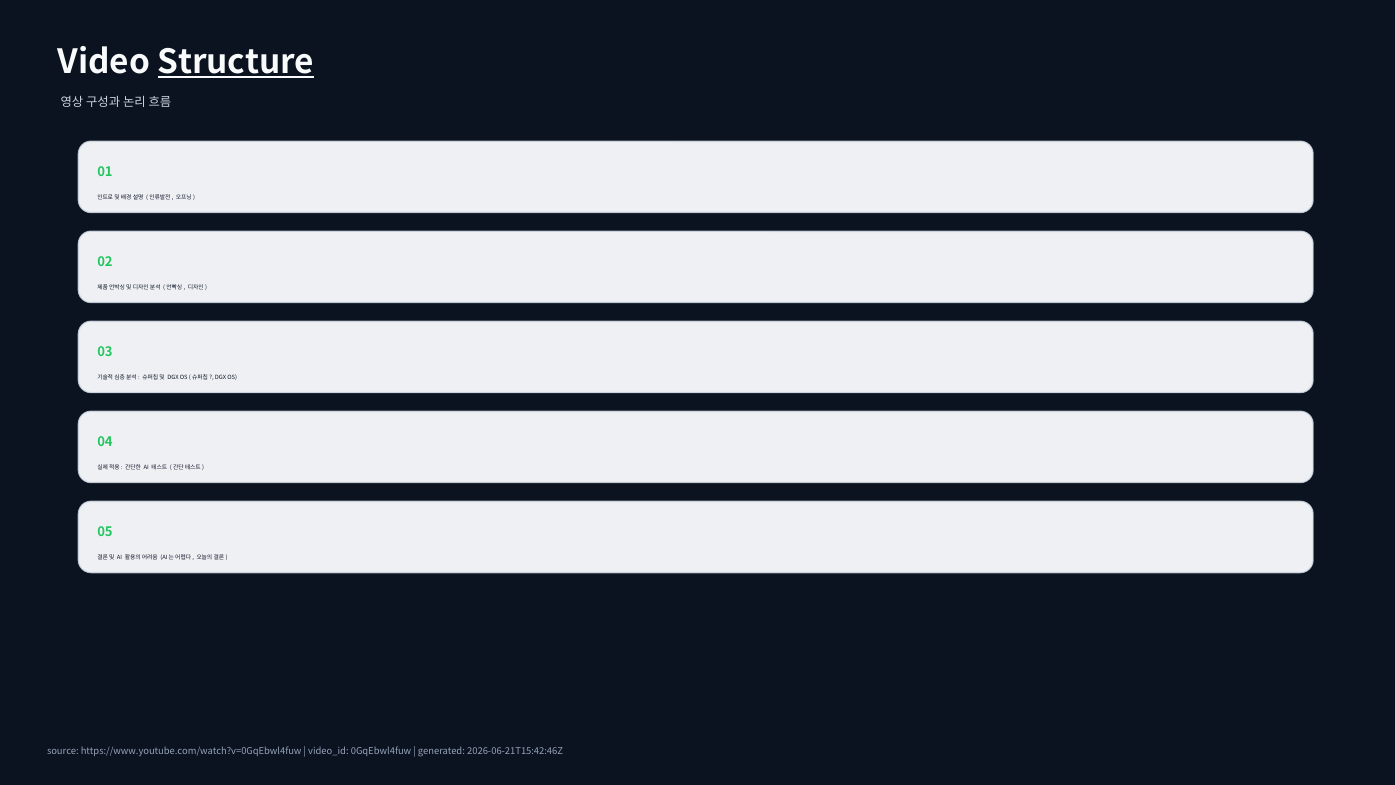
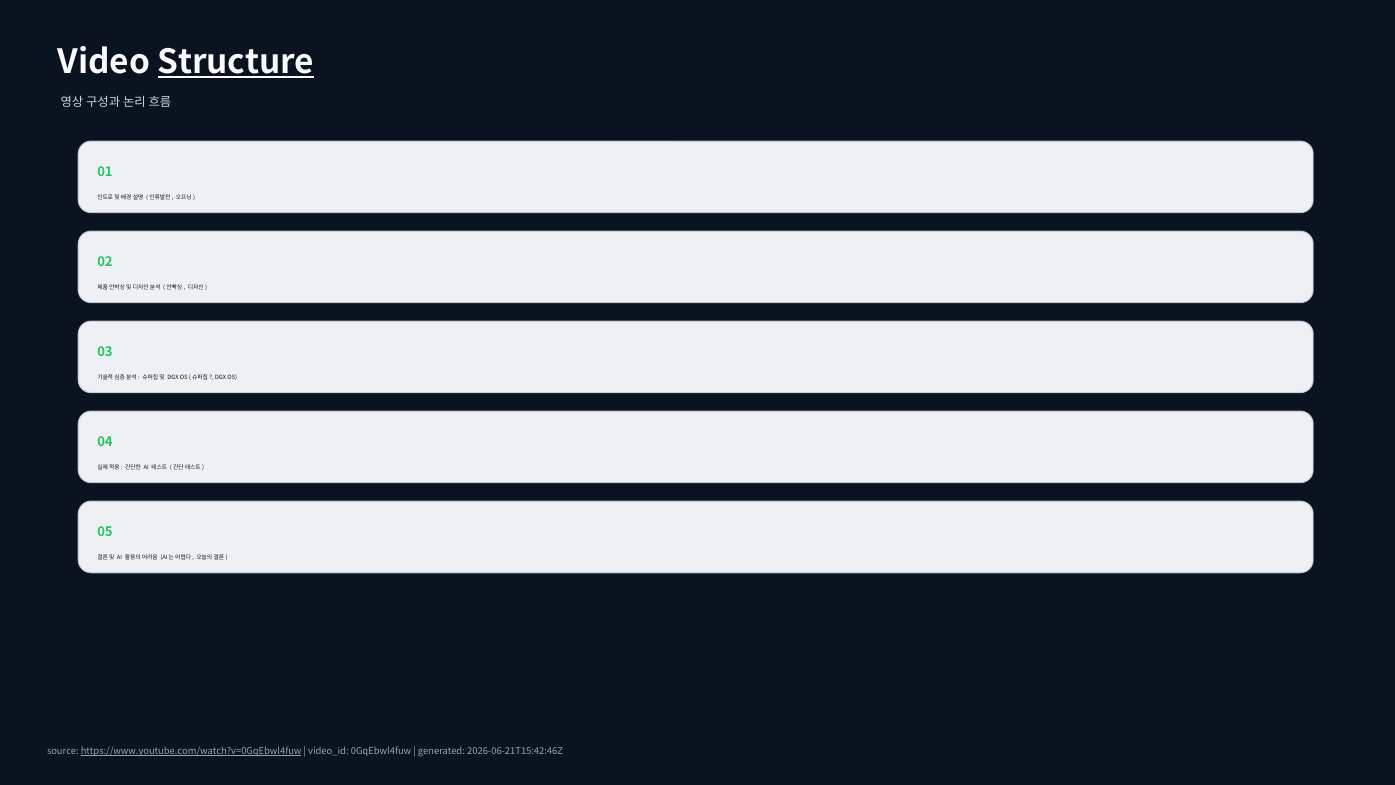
https://www.youtube.com/watch?v=0GqEbwl4fuw underline: none -> present
